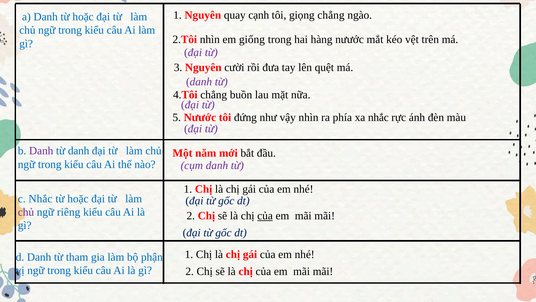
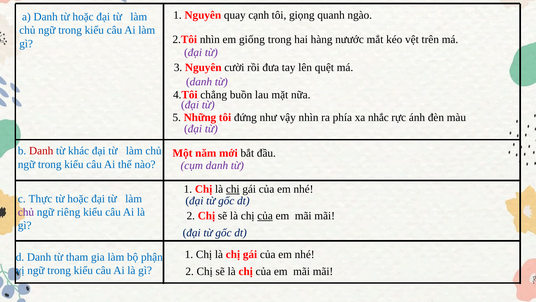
giọng chẳng: chẳng -> quanh
5 Nưước: Nưước -> Những
Danh at (41, 151) colour: purple -> red
từ danh: danh -> khác
chị at (233, 189) underline: none -> present
c Nhắc: Nhắc -> Thực
